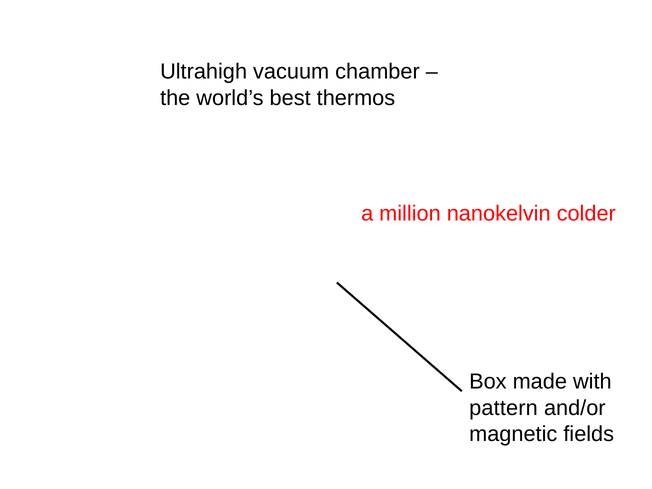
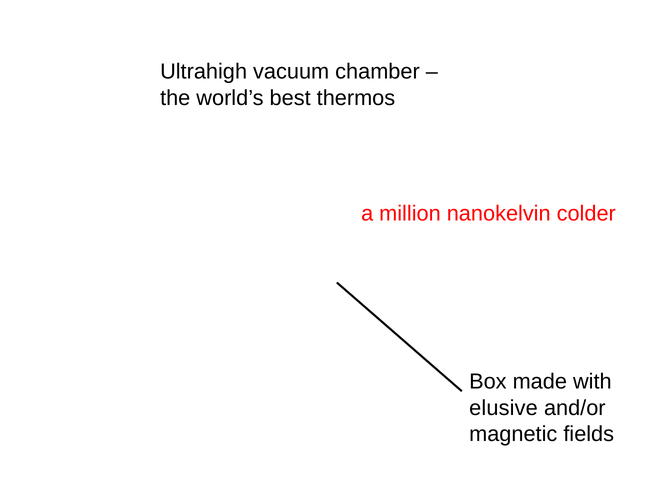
pattern: pattern -> elusive
